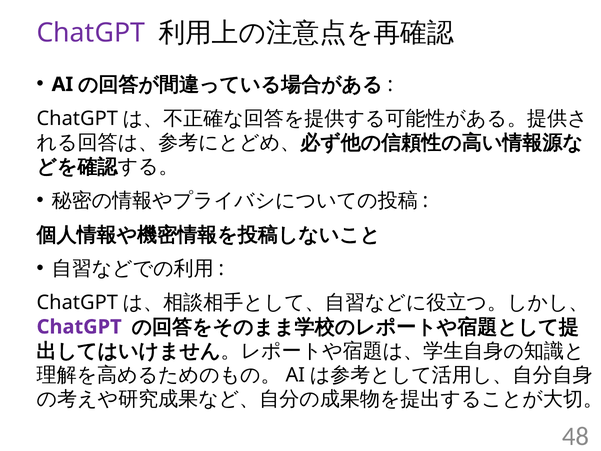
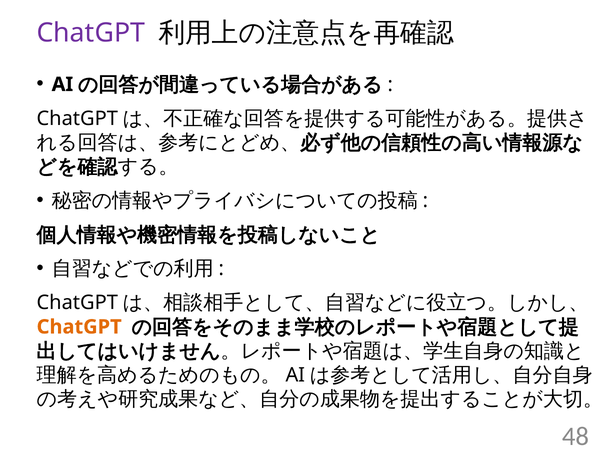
ChatGPT at (79, 327) colour: purple -> orange
